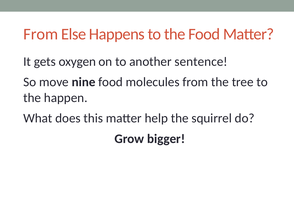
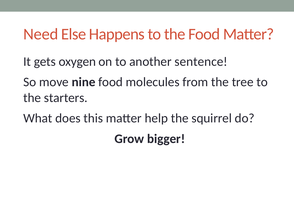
From at (41, 34): From -> Need
happen: happen -> starters
